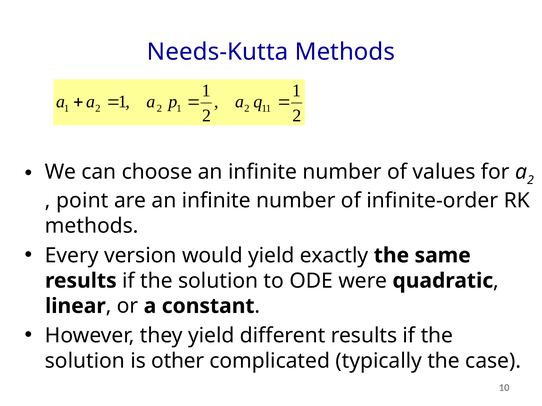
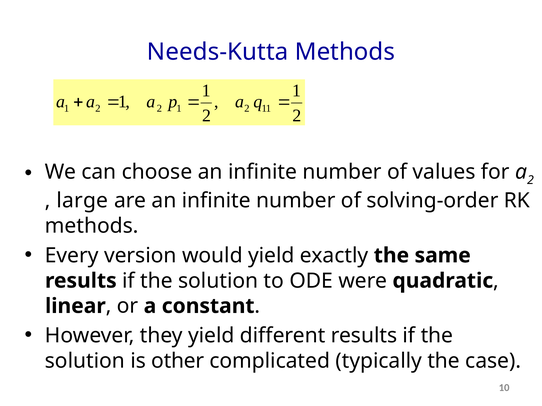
point: point -> large
infinite-order: infinite-order -> solving-order
